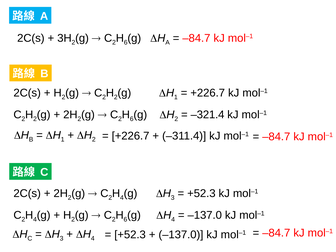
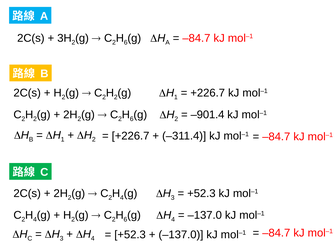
–321.4: –321.4 -> –901.4
